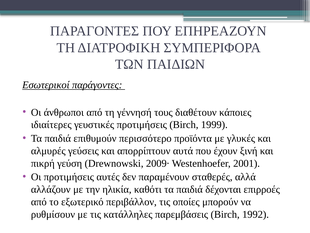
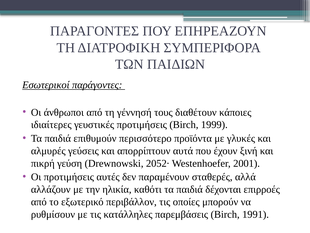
2009·: 2009· -> 2052·
1992: 1992 -> 1991
